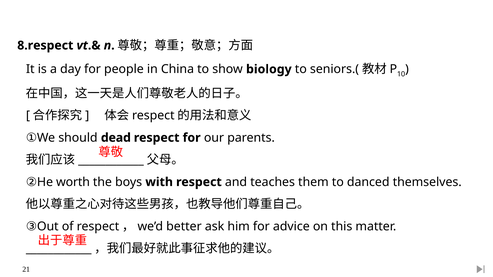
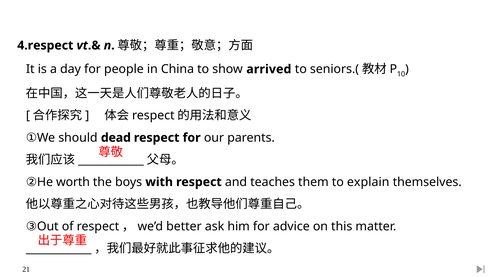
8.respect: 8.respect -> 4.respect
biology: biology -> arrived
danced: danced -> explain
